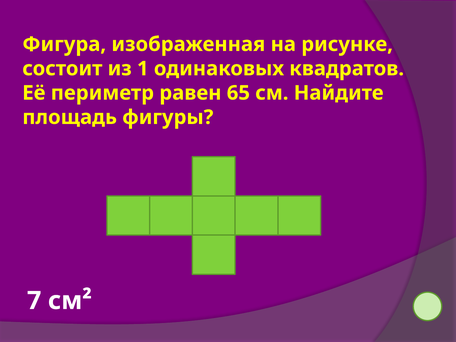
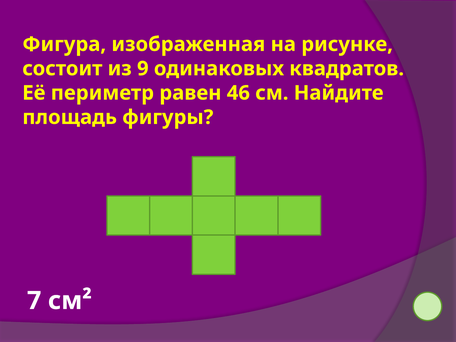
1: 1 -> 9
65: 65 -> 46
